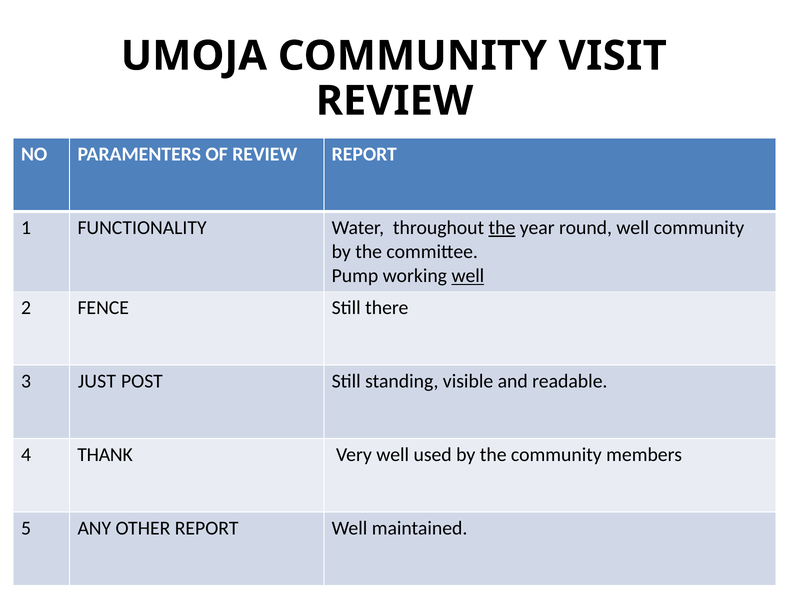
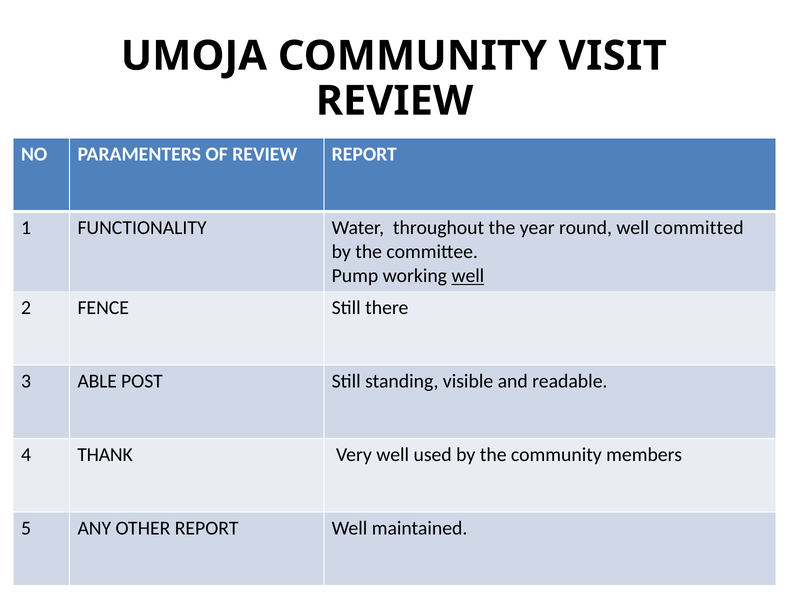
the at (502, 228) underline: present -> none
well community: community -> committed
JUST: JUST -> ABLE
